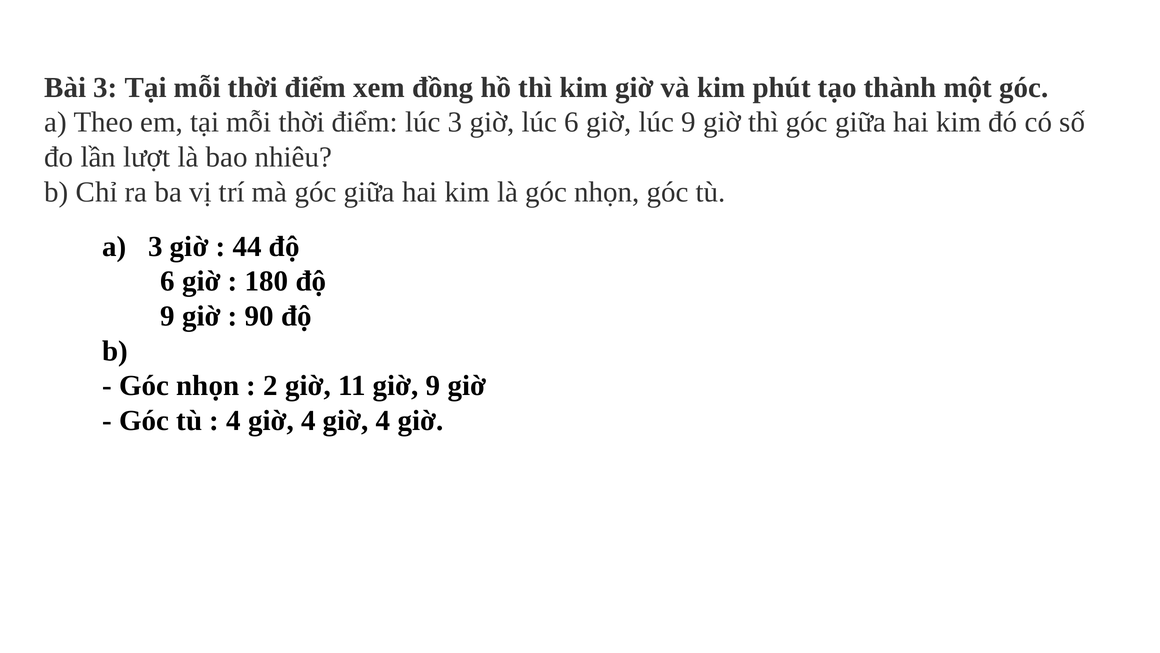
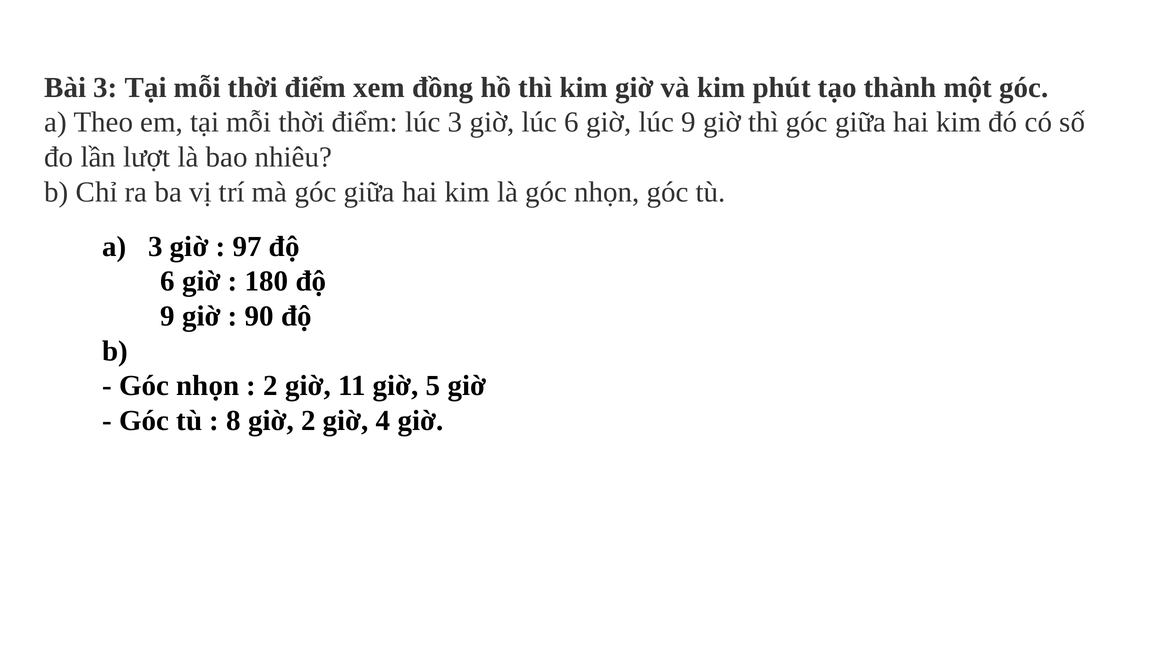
44: 44 -> 97
giờ 9: 9 -> 5
4 at (234, 420): 4 -> 8
4 at (308, 420): 4 -> 2
